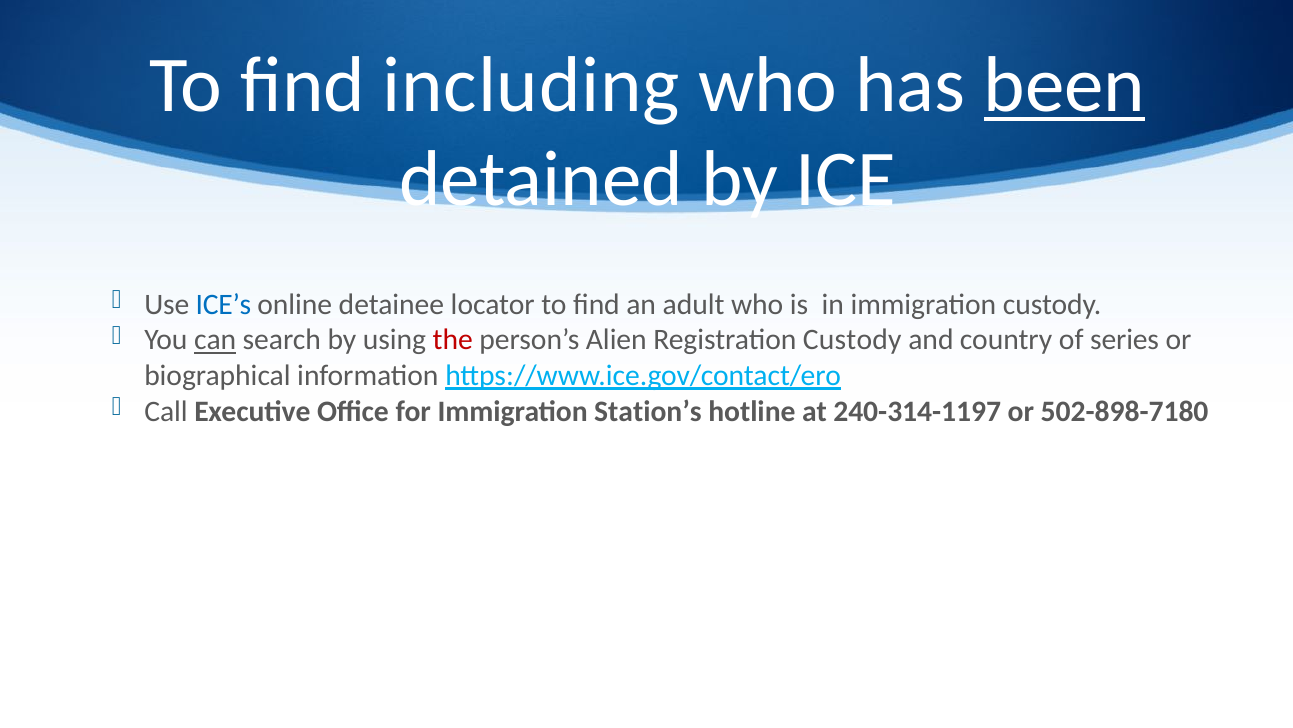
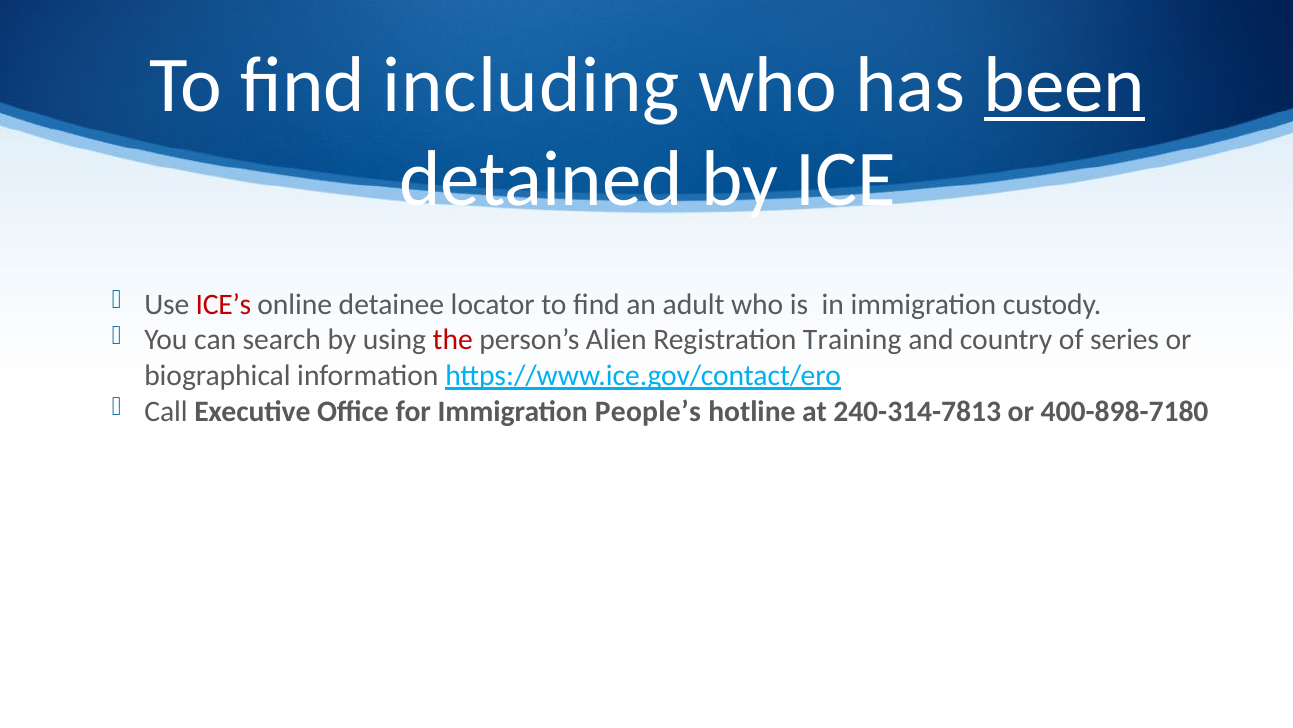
ICE’s colour: blue -> red
can underline: present -> none
Registration Custody: Custody -> Training
Station’s: Station’s -> People’s
240-314-1197: 240-314-1197 -> 240-314-7813
502-898-7180: 502-898-7180 -> 400-898-7180
